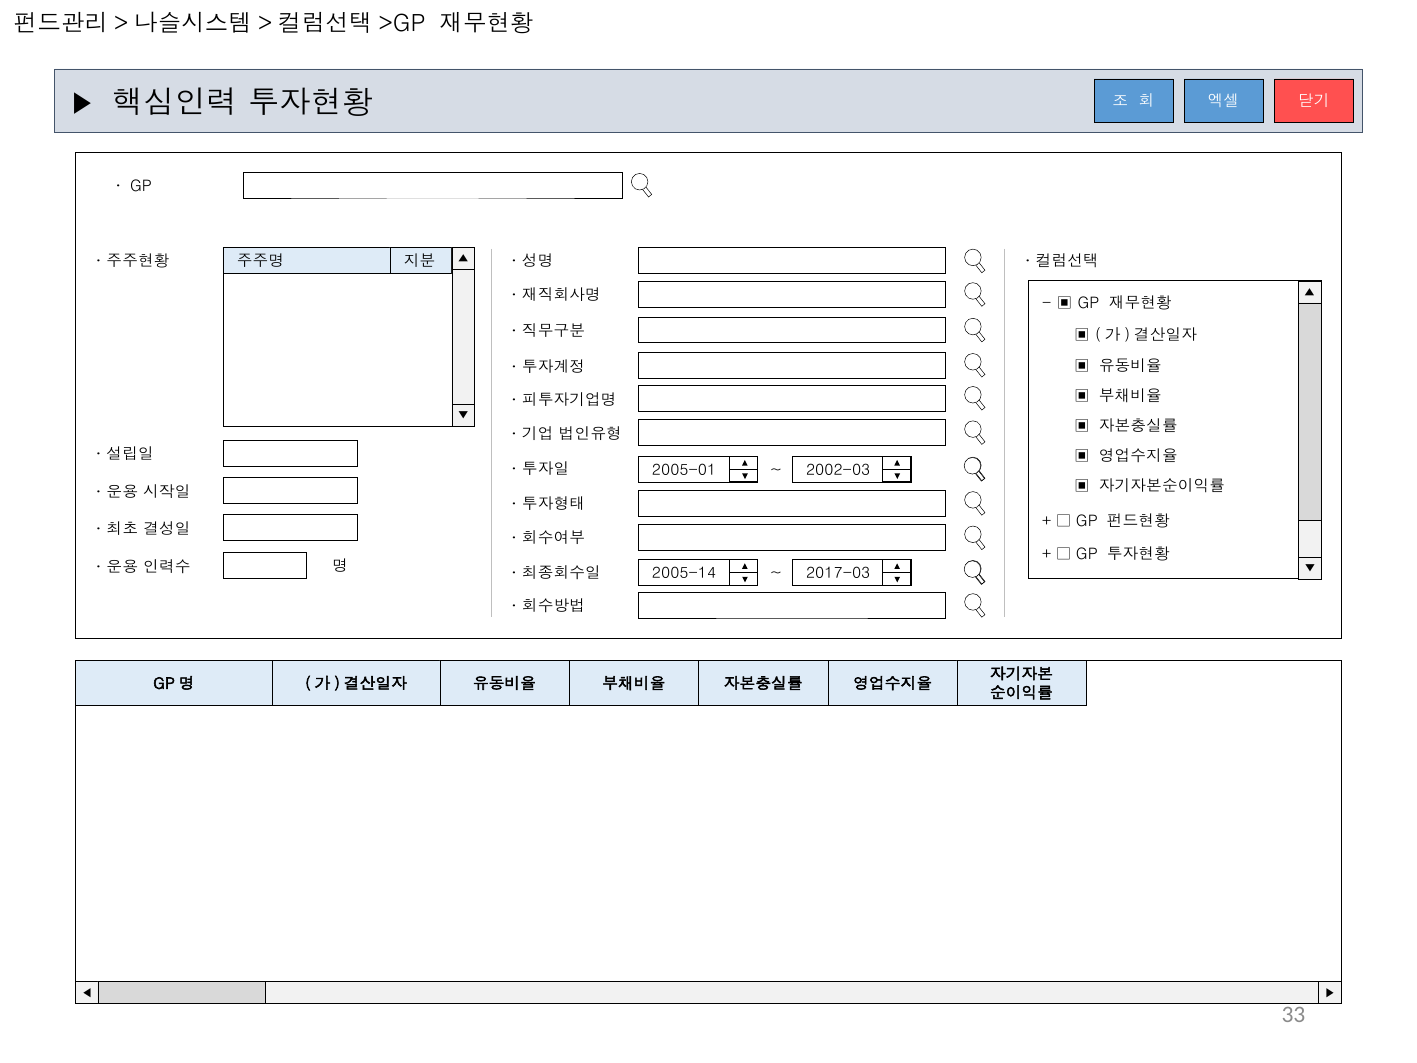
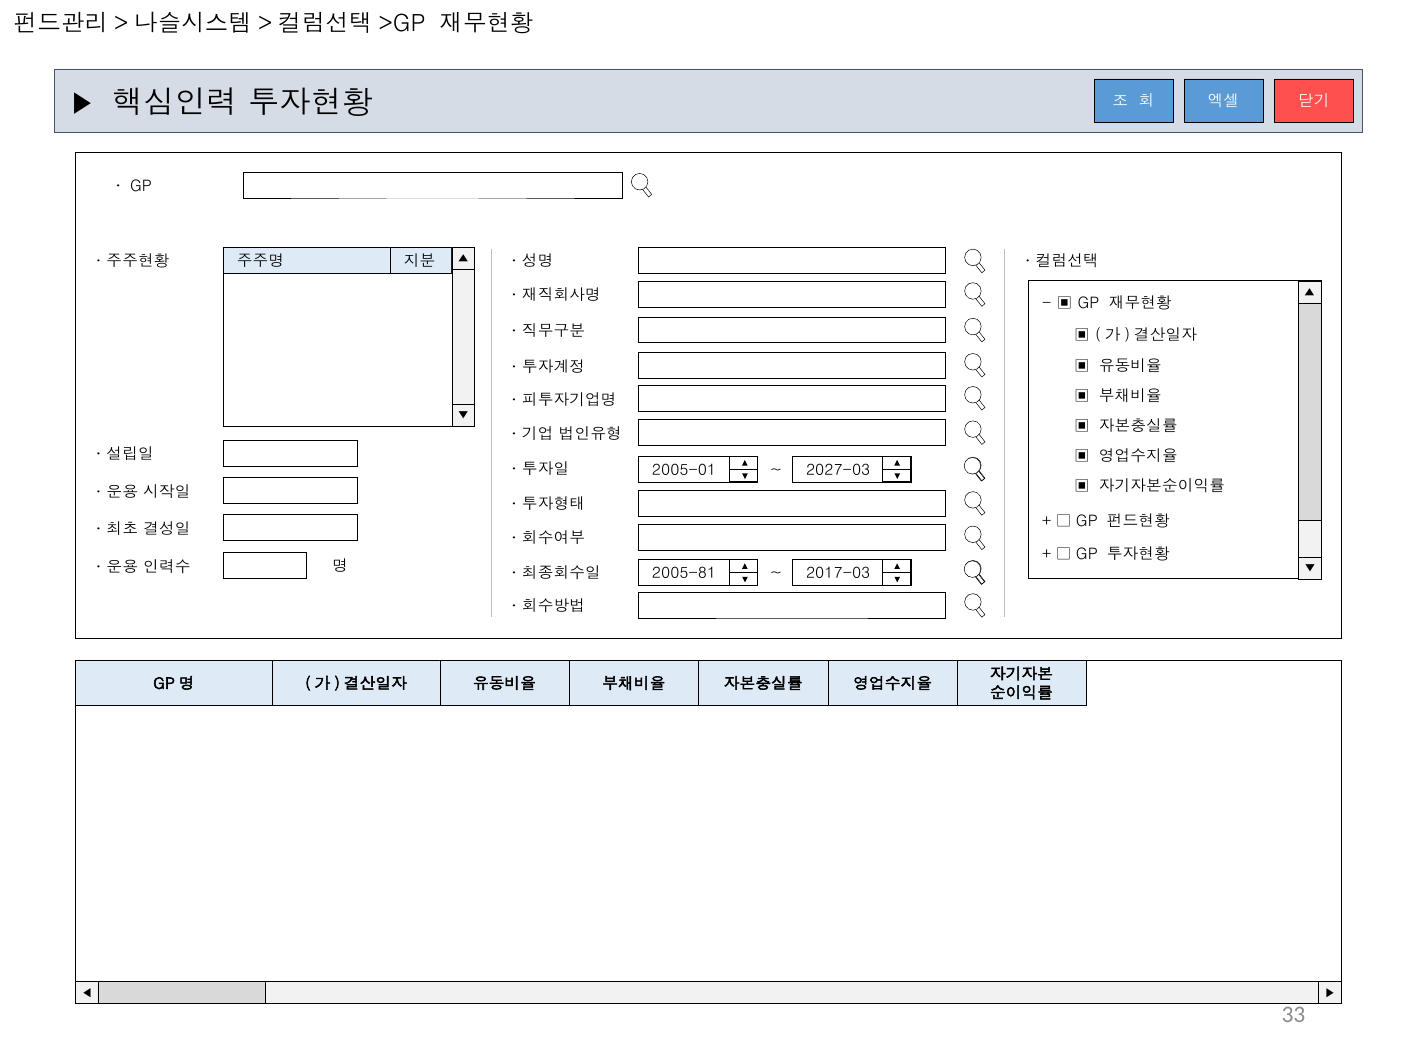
2002-03: 2002-03 -> 2027-03
2005-14: 2005-14 -> 2005-81
